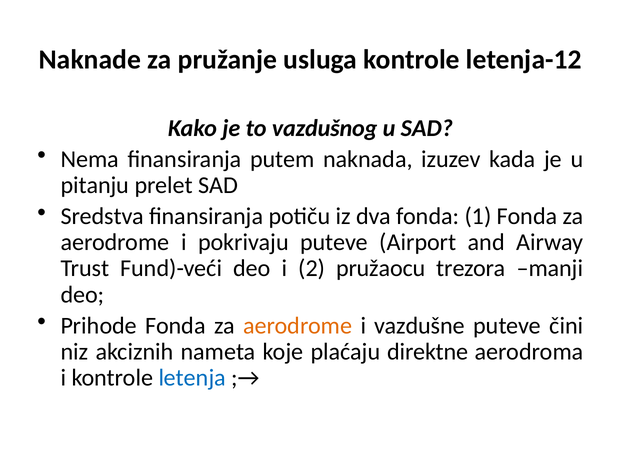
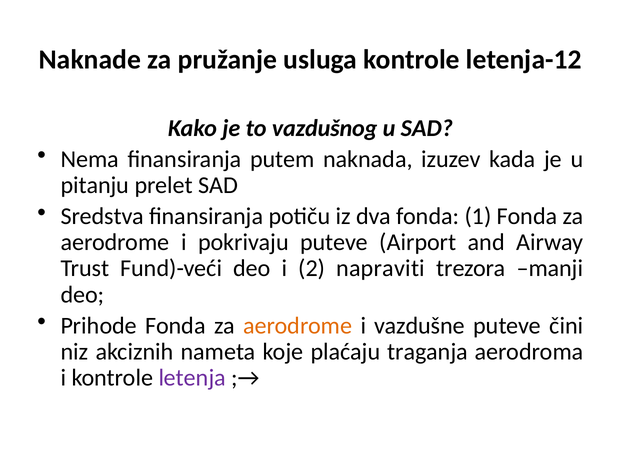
pružaocu: pružaocu -> napraviti
direktne: direktne -> traganja
letenja colour: blue -> purple
